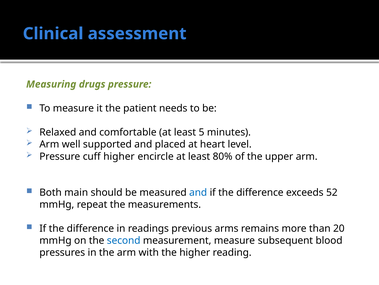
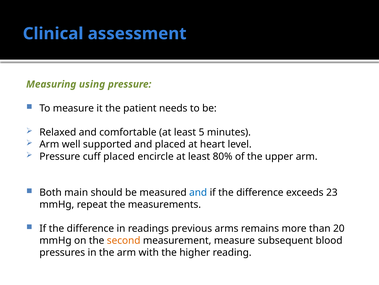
drugs: drugs -> using
cuff higher: higher -> placed
52: 52 -> 23
second colour: blue -> orange
